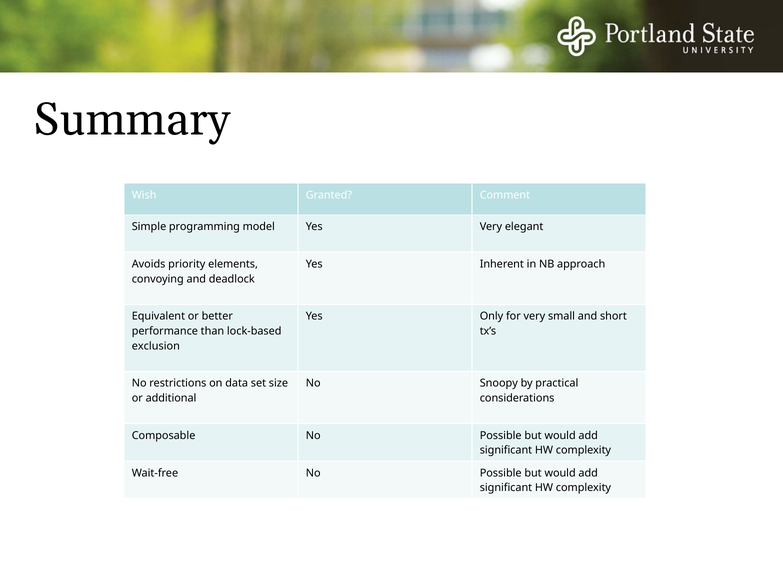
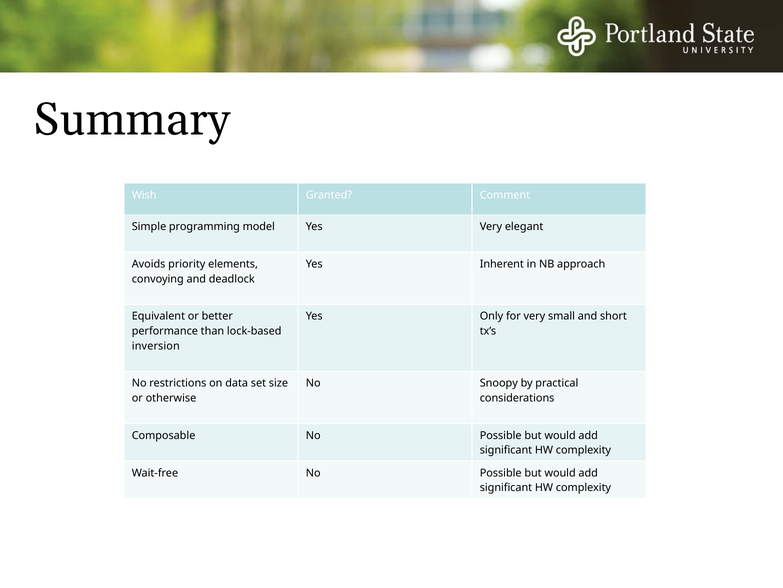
exclusion: exclusion -> inversion
additional: additional -> otherwise
